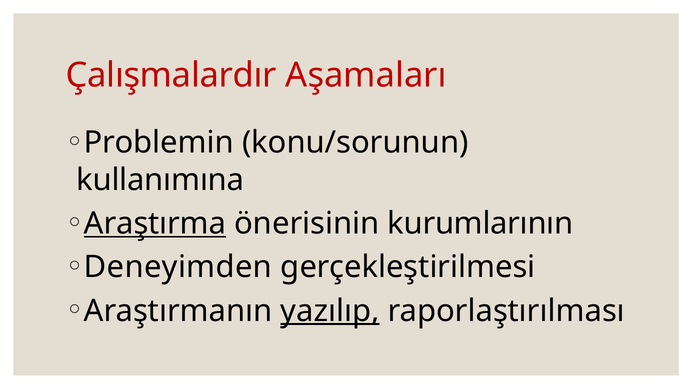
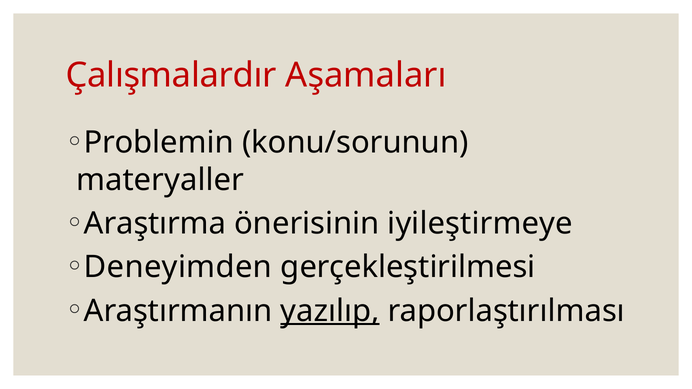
kullanımına: kullanımına -> materyaller
Araştırma underline: present -> none
kurumlarının: kurumlarının -> iyileştirmeye
